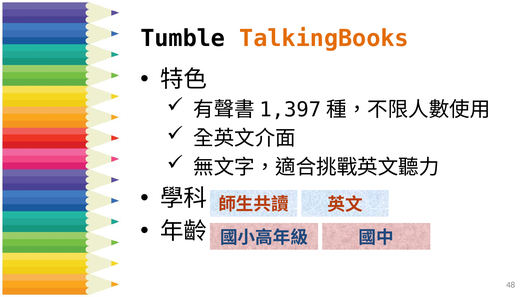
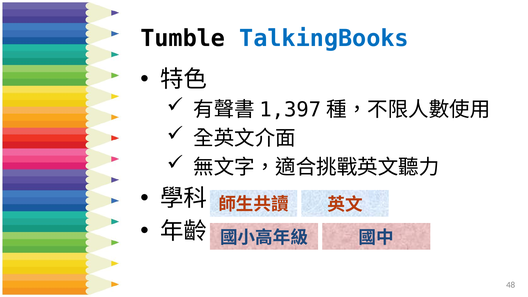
TalkingBooks colour: orange -> blue
